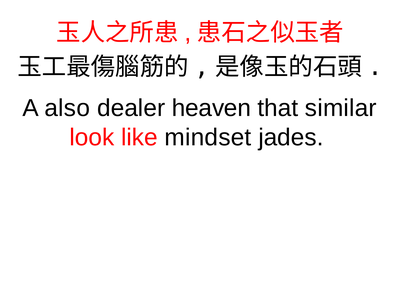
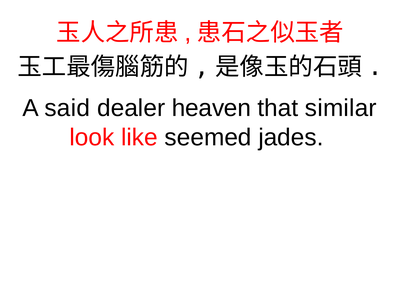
also: also -> said
mindset: mindset -> seemed
